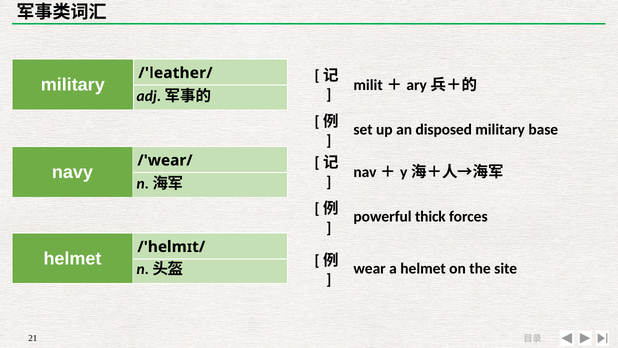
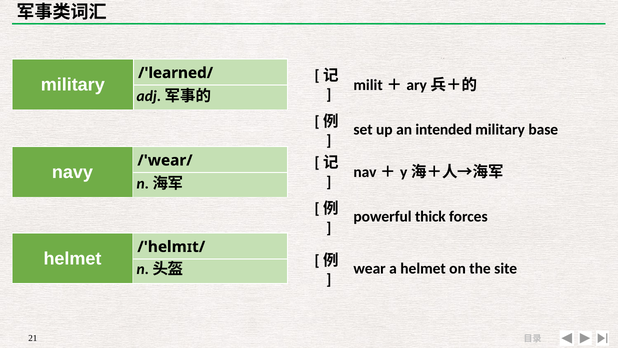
/'leather/: /'leather/ -> /'learned/
disposed: disposed -> intended
